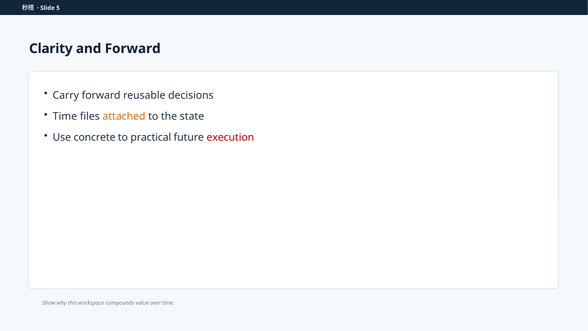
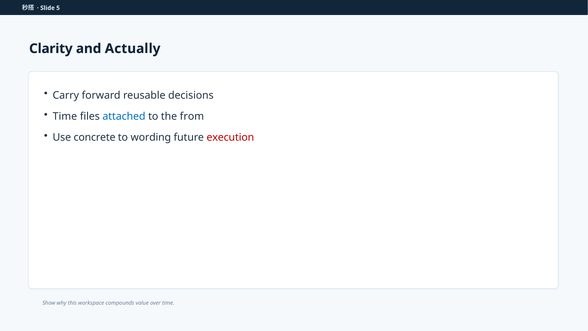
and Forward: Forward -> Actually
attached colour: orange -> blue
state: state -> from
practical: practical -> wording
